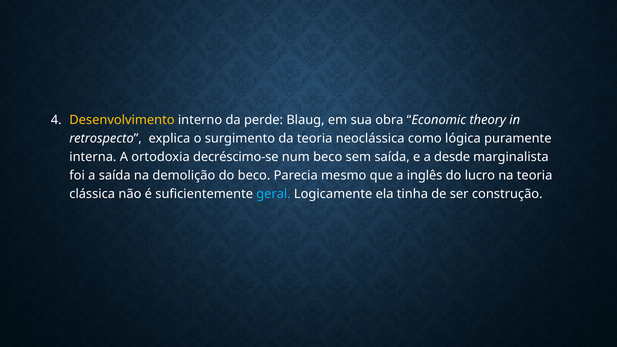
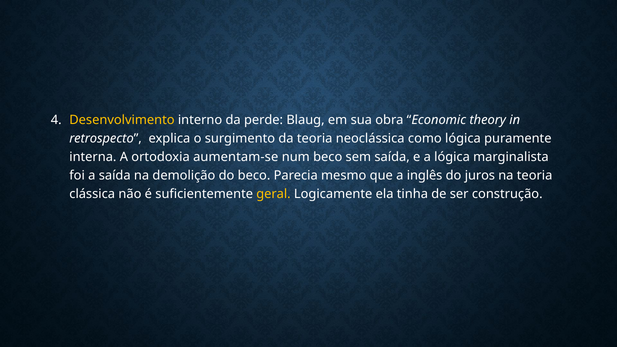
decréscimo-se: decréscimo-se -> aumentam-se
a desde: desde -> lógica
lucro: lucro -> juros
geral colour: light blue -> yellow
